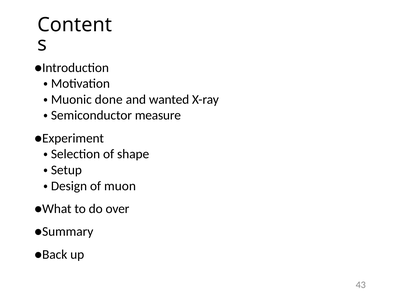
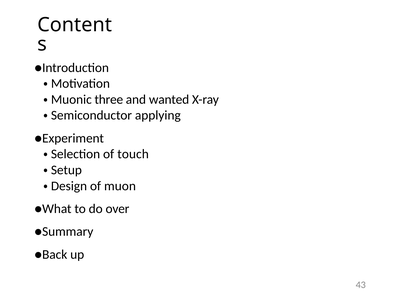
done: done -> three
measure: measure -> applying
shape: shape -> touch
